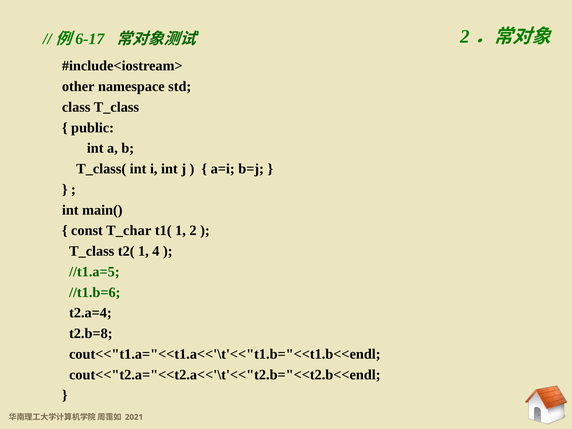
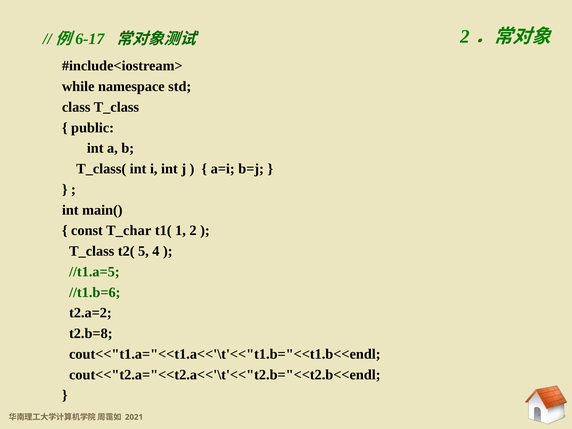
other: other -> while
t2( 1: 1 -> 5
t2.a=4: t2.a=4 -> t2.a=2
